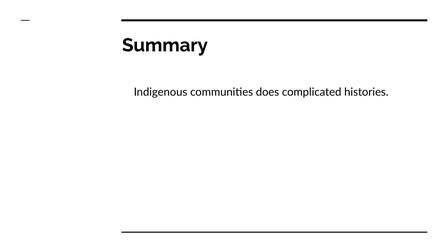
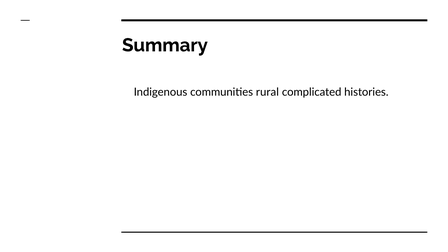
does: does -> rural
